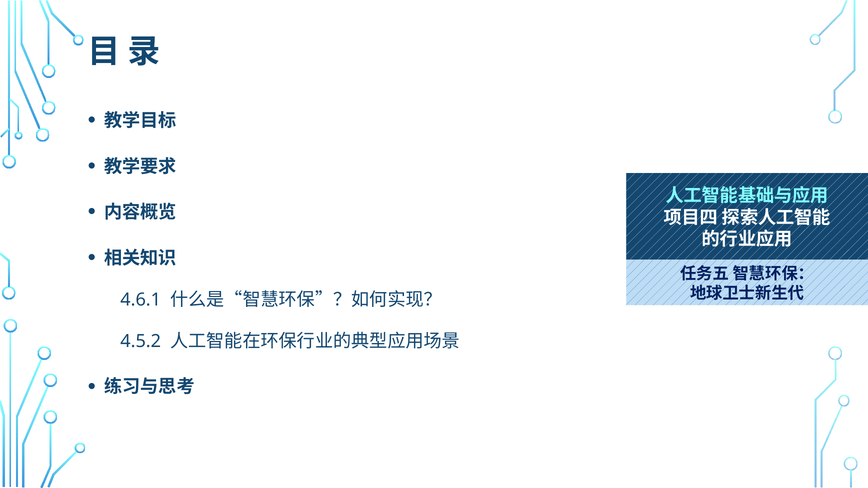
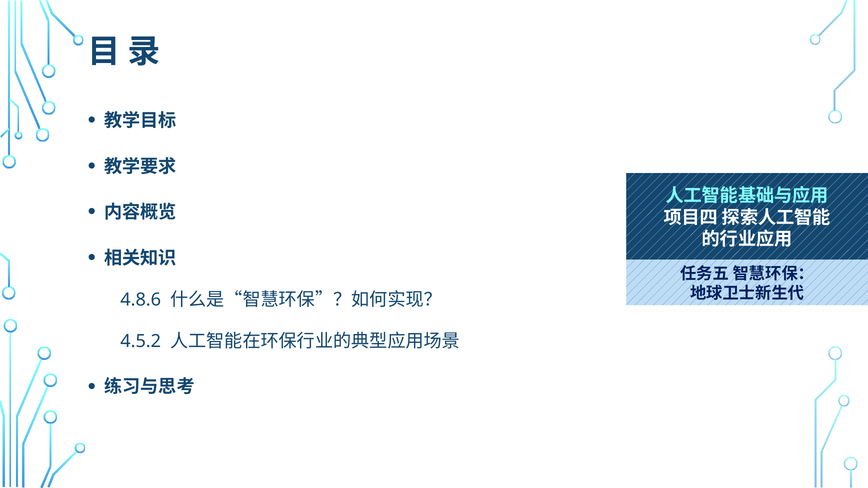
4.6.1: 4.6.1 -> 4.8.6
